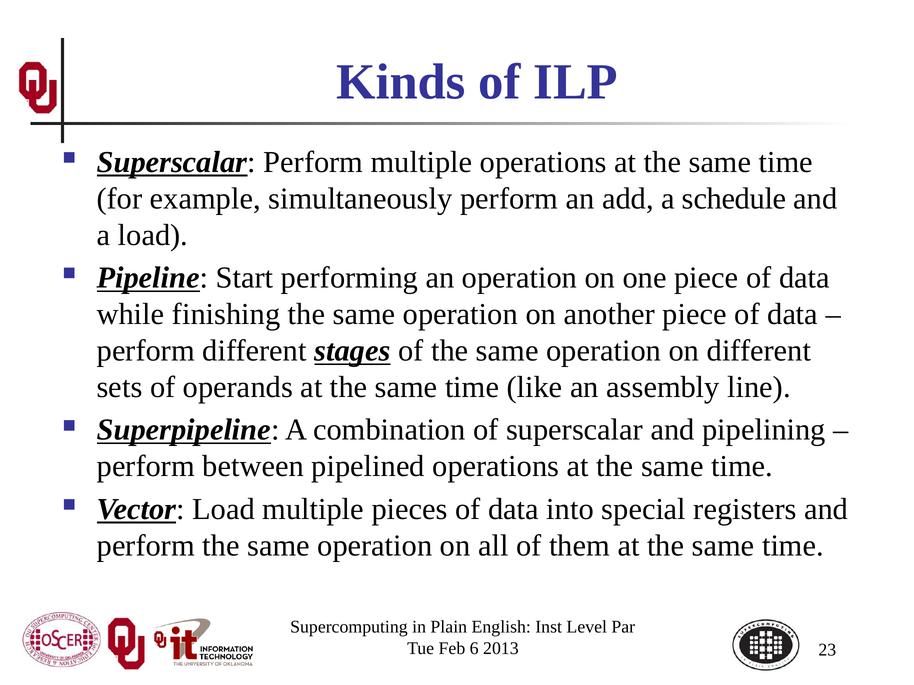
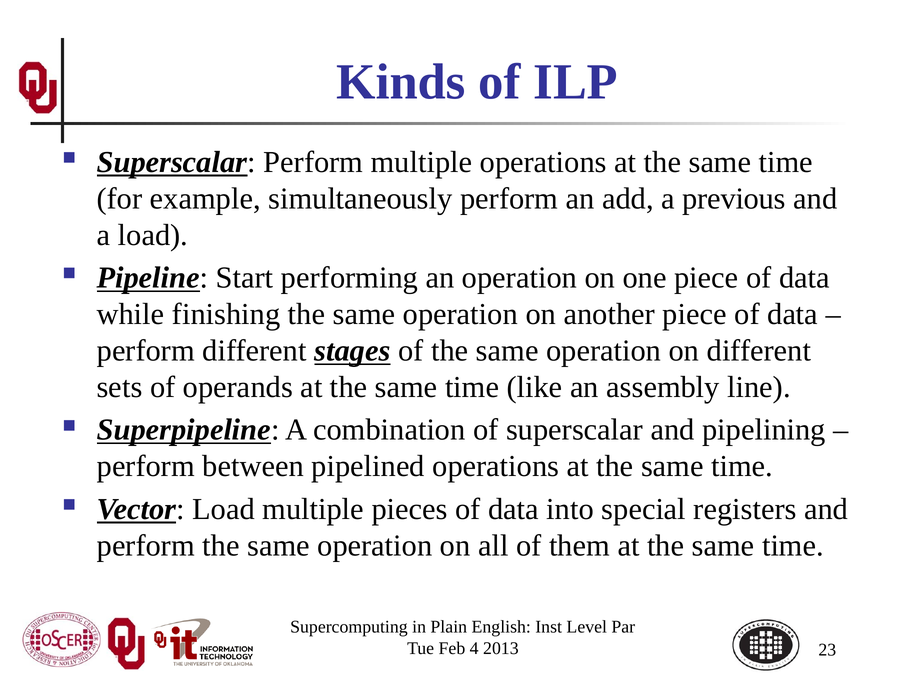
schedule: schedule -> previous
6: 6 -> 4
